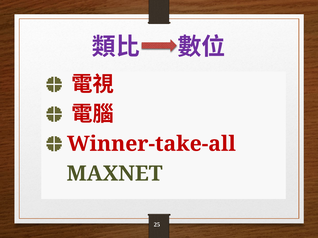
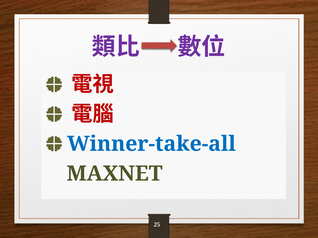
Winner-take-all colour: red -> blue
